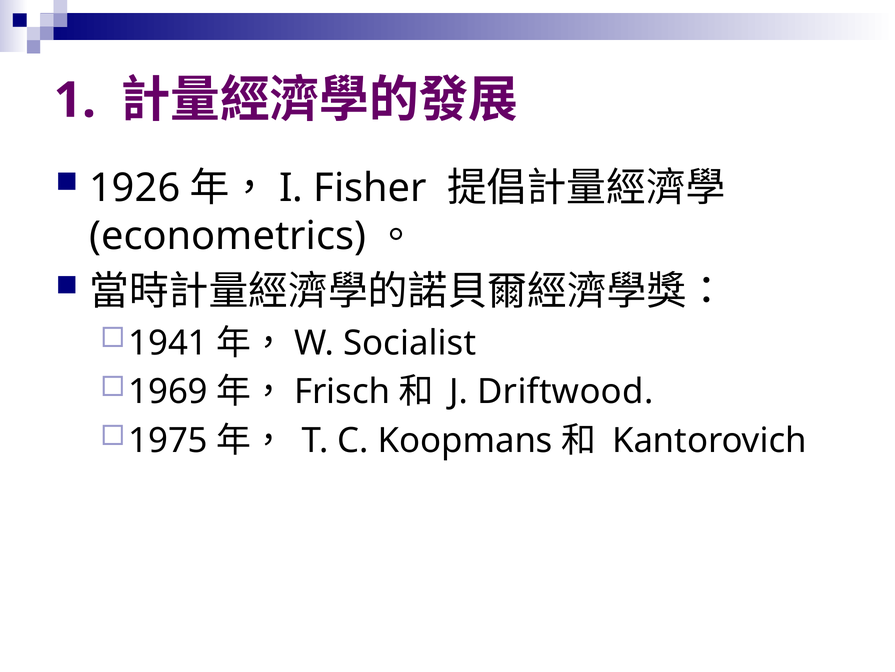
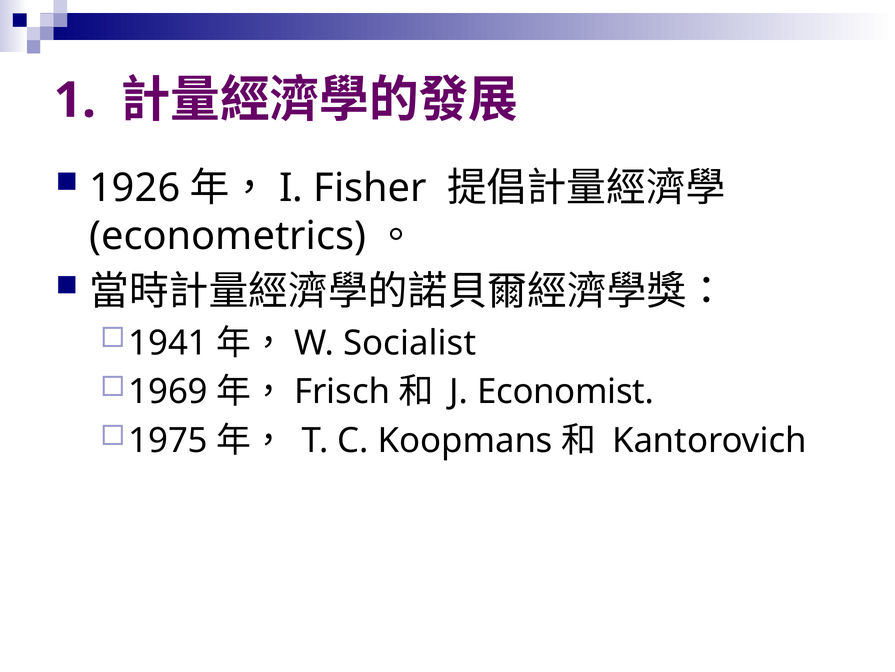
Driftwood: Driftwood -> Economist
